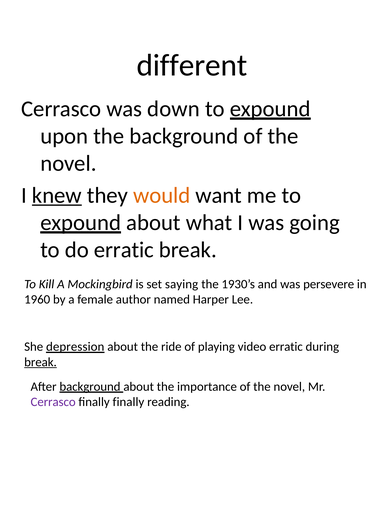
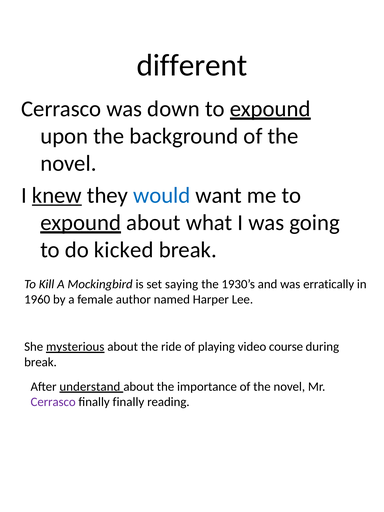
would colour: orange -> blue
do erratic: erratic -> kicked
persevere: persevere -> erratically
depression: depression -> mysterious
video erratic: erratic -> course
break at (40, 362) underline: present -> none
After background: background -> understand
